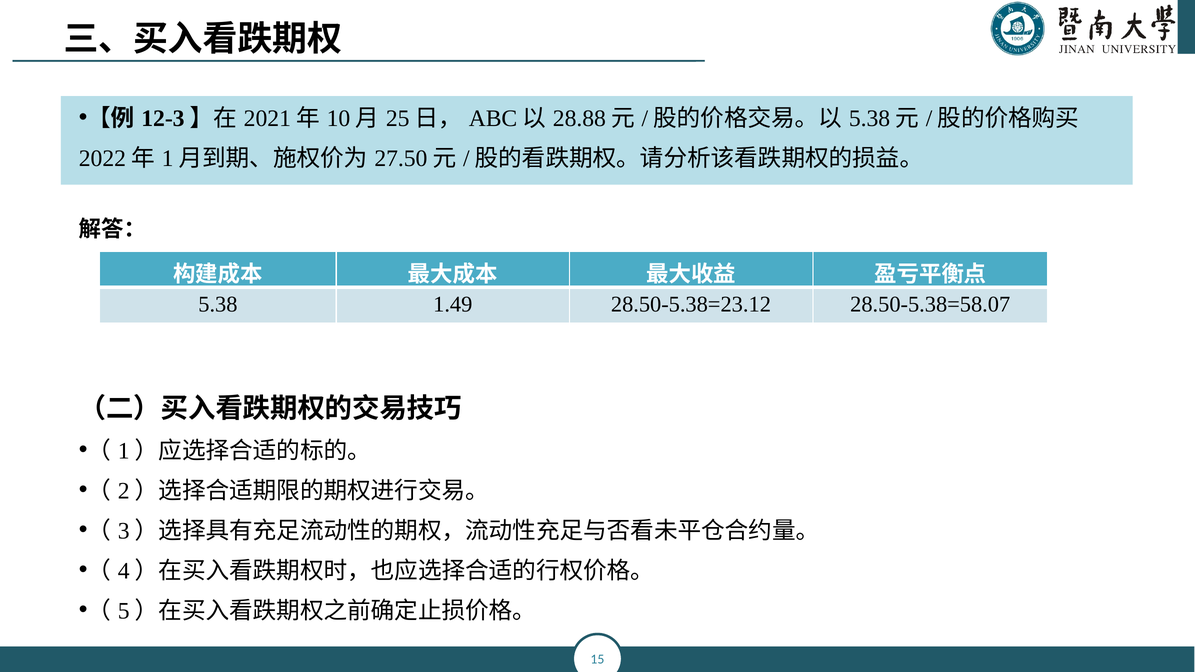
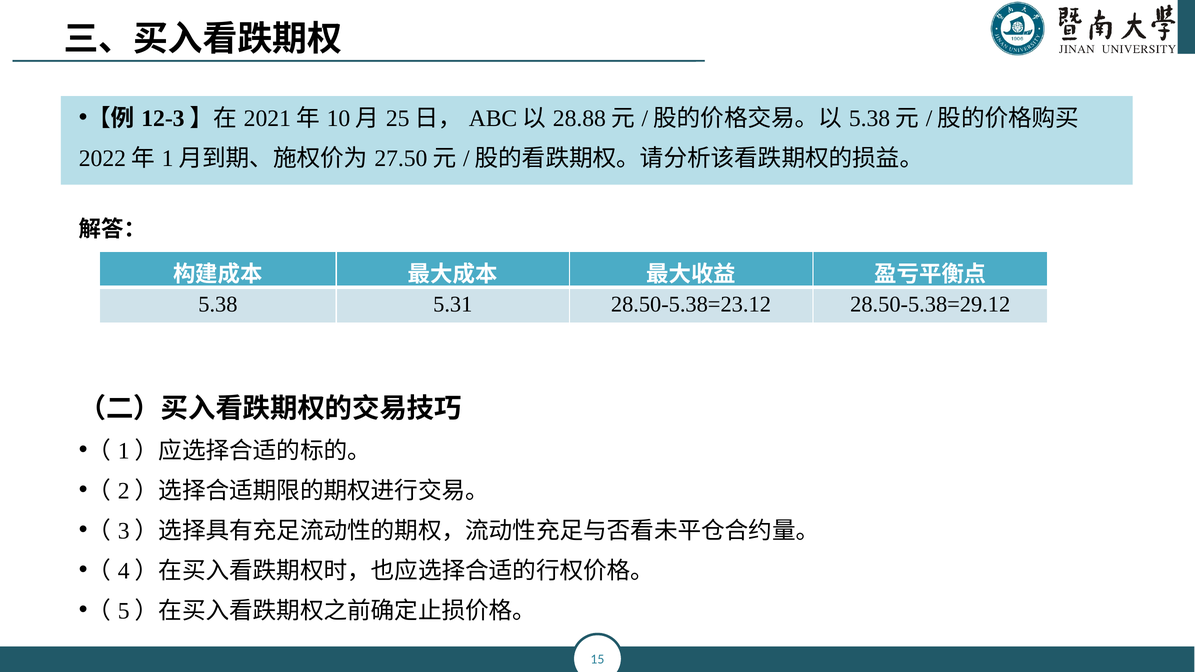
1.49: 1.49 -> 5.31
28.50-5.38=58.07: 28.50-5.38=58.07 -> 28.50-5.38=29.12
